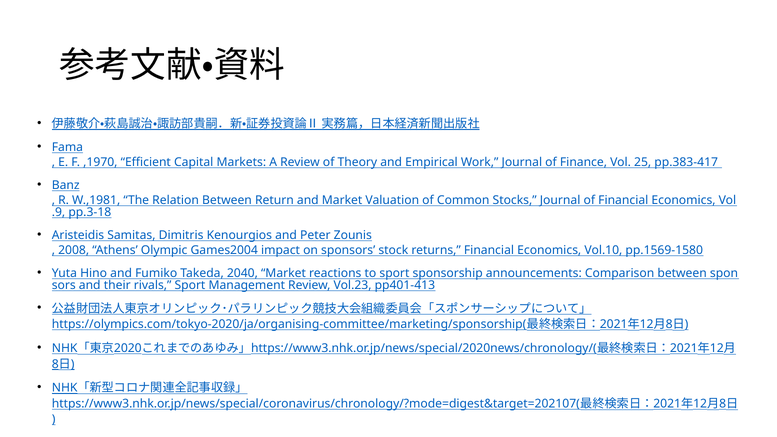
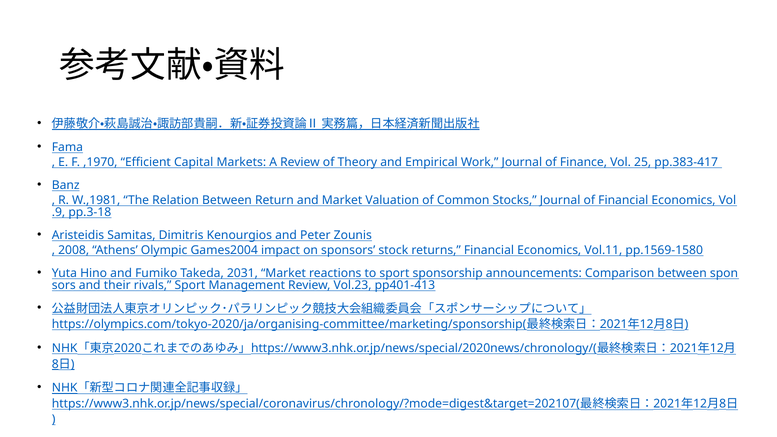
Vol.10: Vol.10 -> Vol.11
2040: 2040 -> 2031
